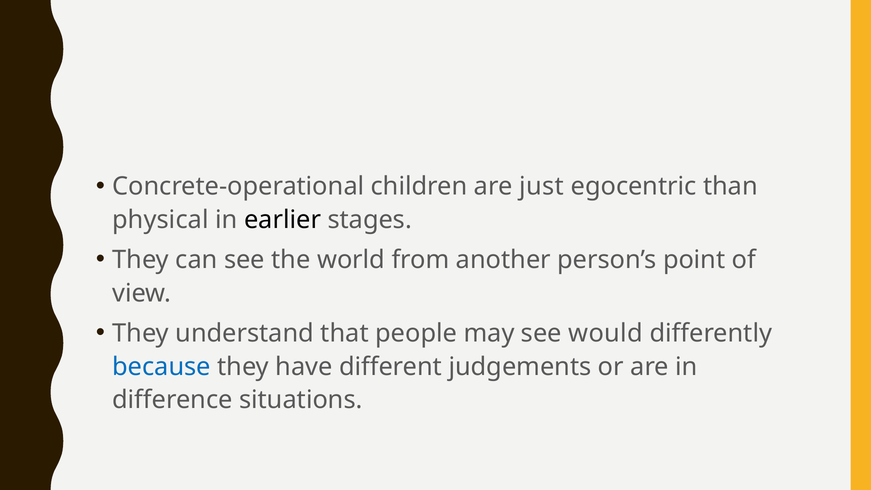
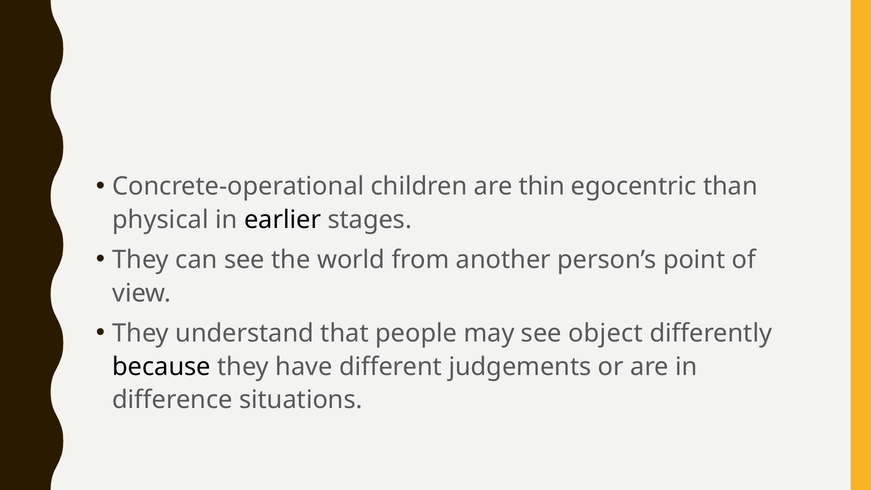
just: just -> thin
would: would -> object
because colour: blue -> black
